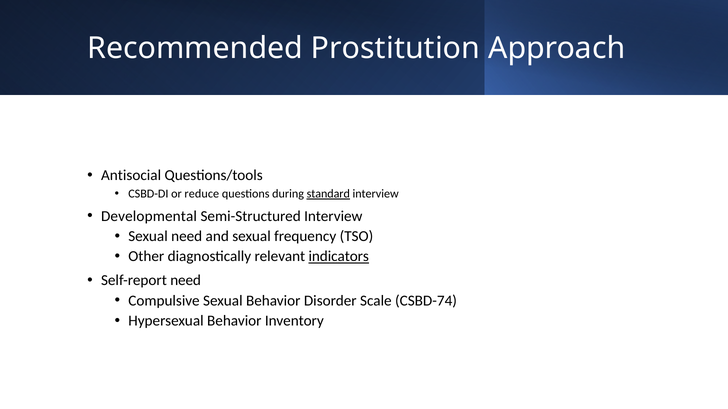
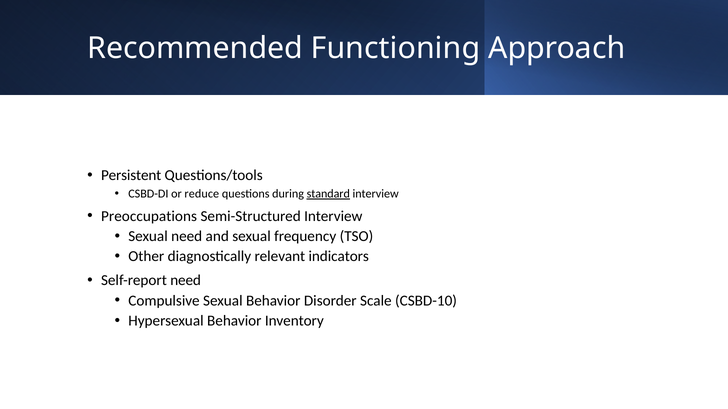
Prostitution: Prostitution -> Functioning
Antisocial: Antisocial -> Persistent
Developmental: Developmental -> Preoccupations
indicators underline: present -> none
CSBD-74: CSBD-74 -> CSBD-10
